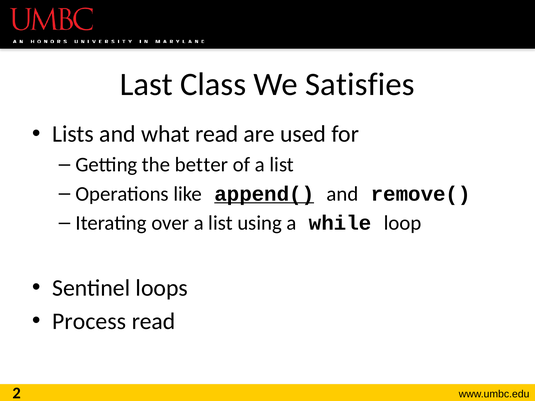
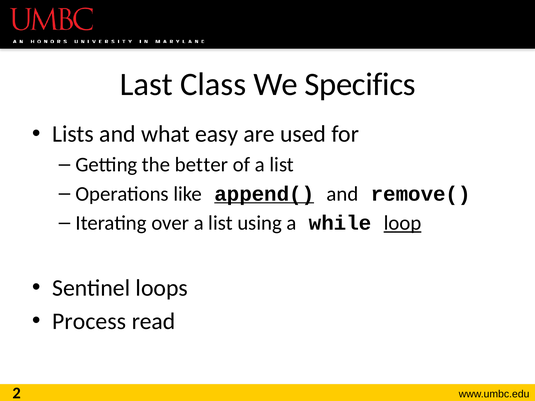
Satisfies: Satisfies -> Specifics
what read: read -> easy
loop underline: none -> present
